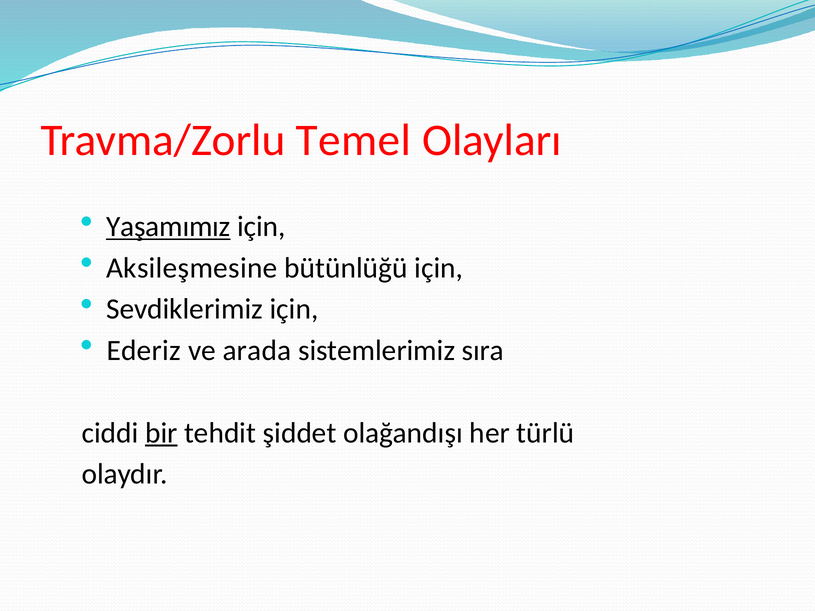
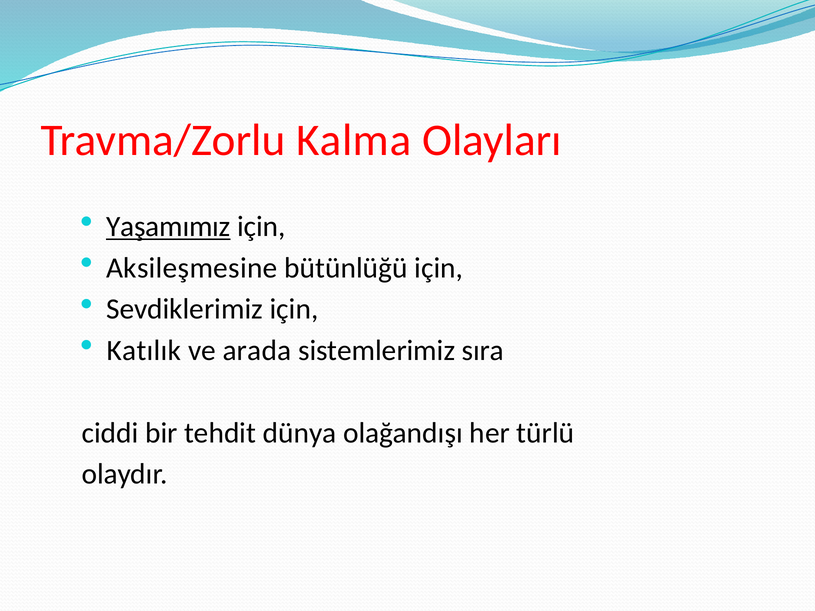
Temel: Temel -> Kalma
Ederiz: Ederiz -> Katılık
bir underline: present -> none
şiddet: şiddet -> dünya
